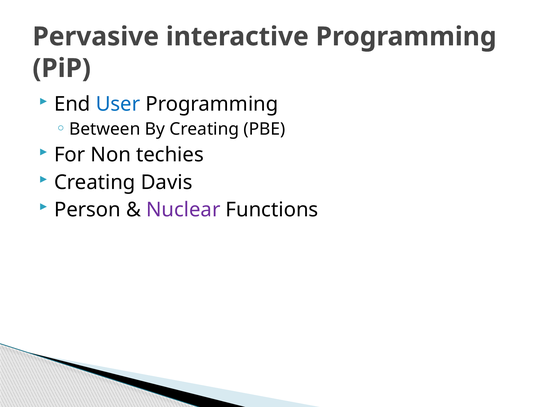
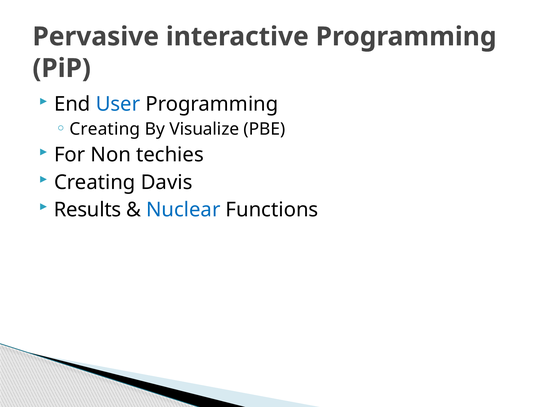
Between at (105, 129): Between -> Creating
By Creating: Creating -> Visualize
Person: Person -> Results
Nuclear colour: purple -> blue
